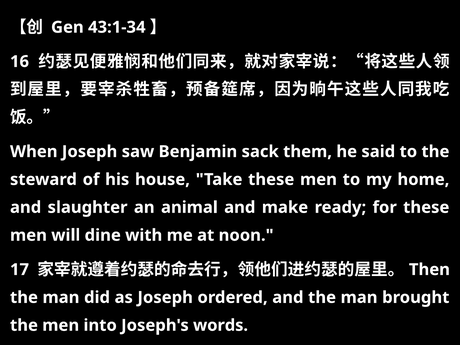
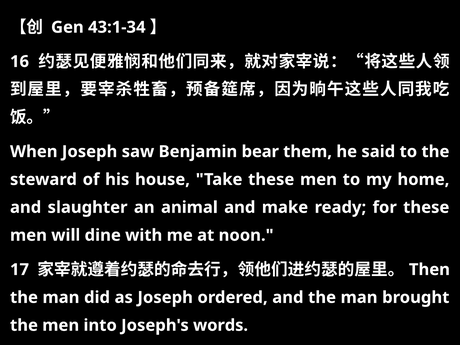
sack: sack -> bear
